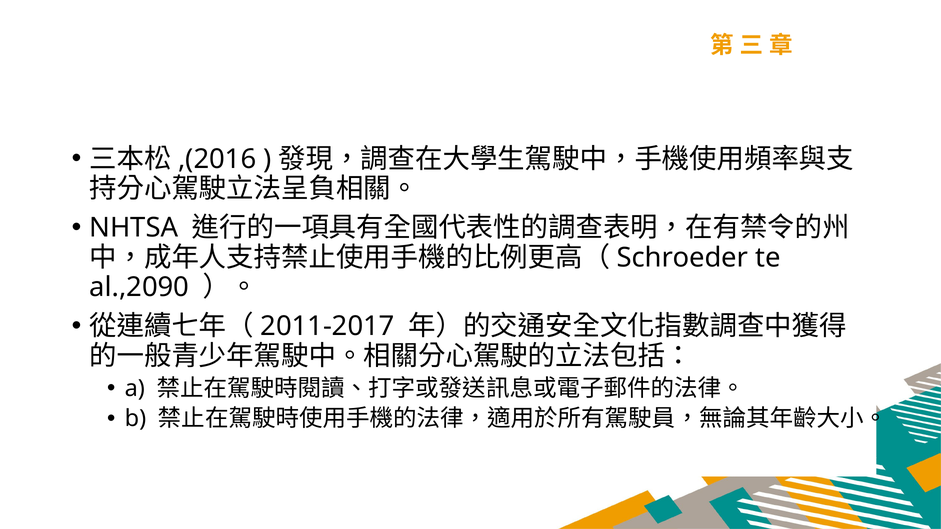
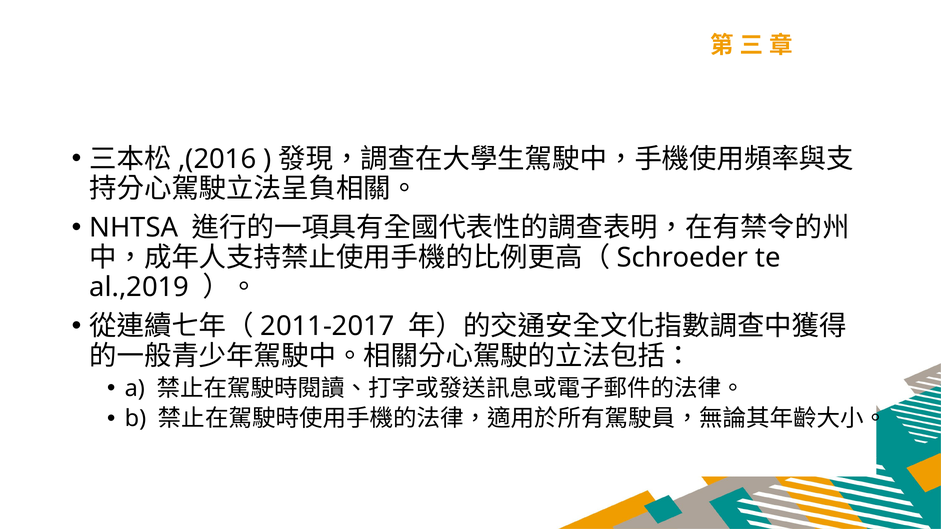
al.,2090: al.,2090 -> al.,2019
